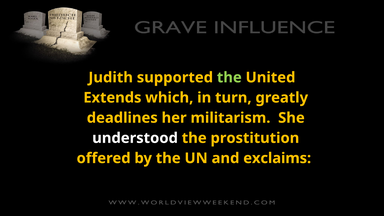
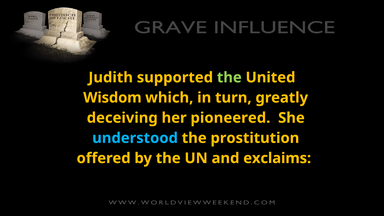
Extends: Extends -> Wisdom
deadlines: deadlines -> deceiving
militarism: militarism -> pioneered
understood colour: white -> light blue
